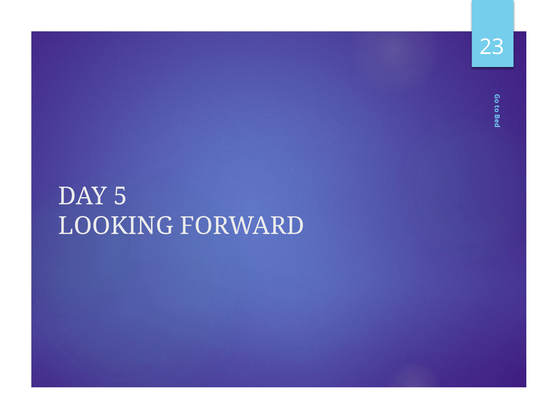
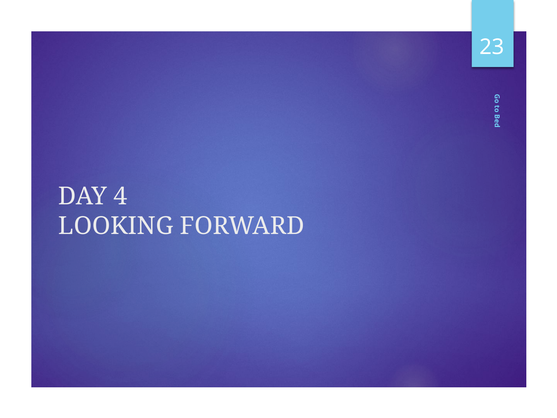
5: 5 -> 4
